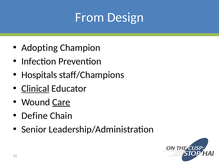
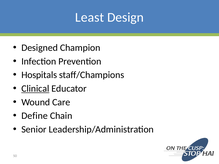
From: From -> Least
Adopting: Adopting -> Designed
Care underline: present -> none
